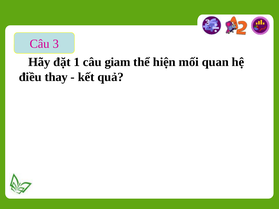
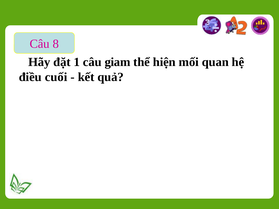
3: 3 -> 8
thay: thay -> cuối
